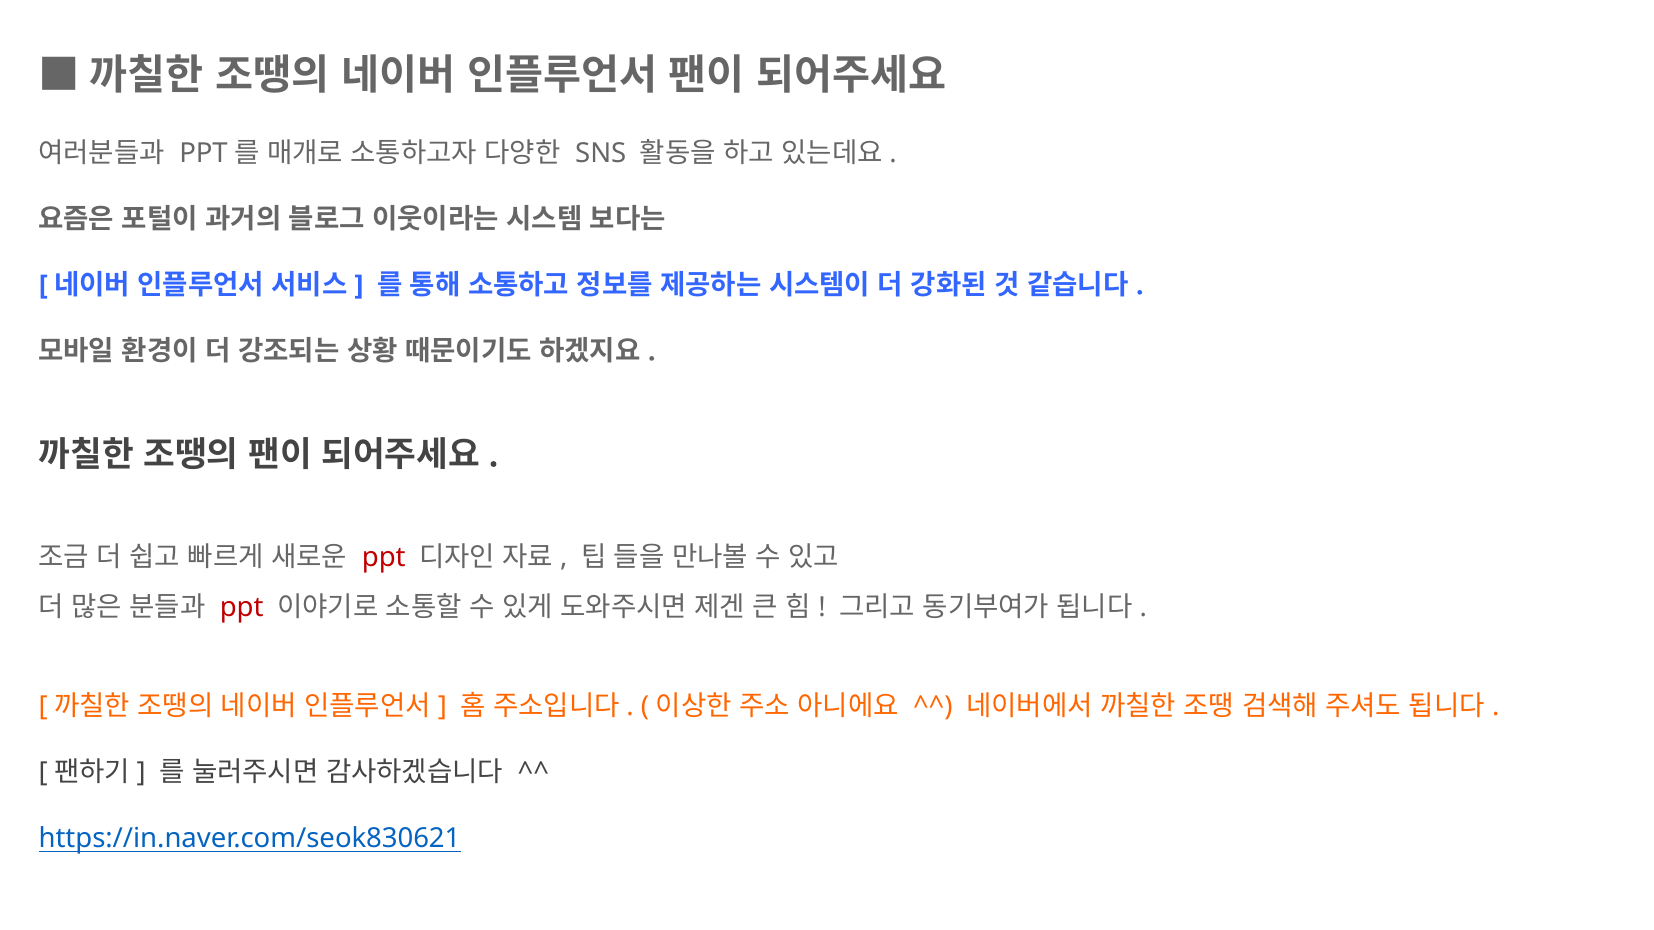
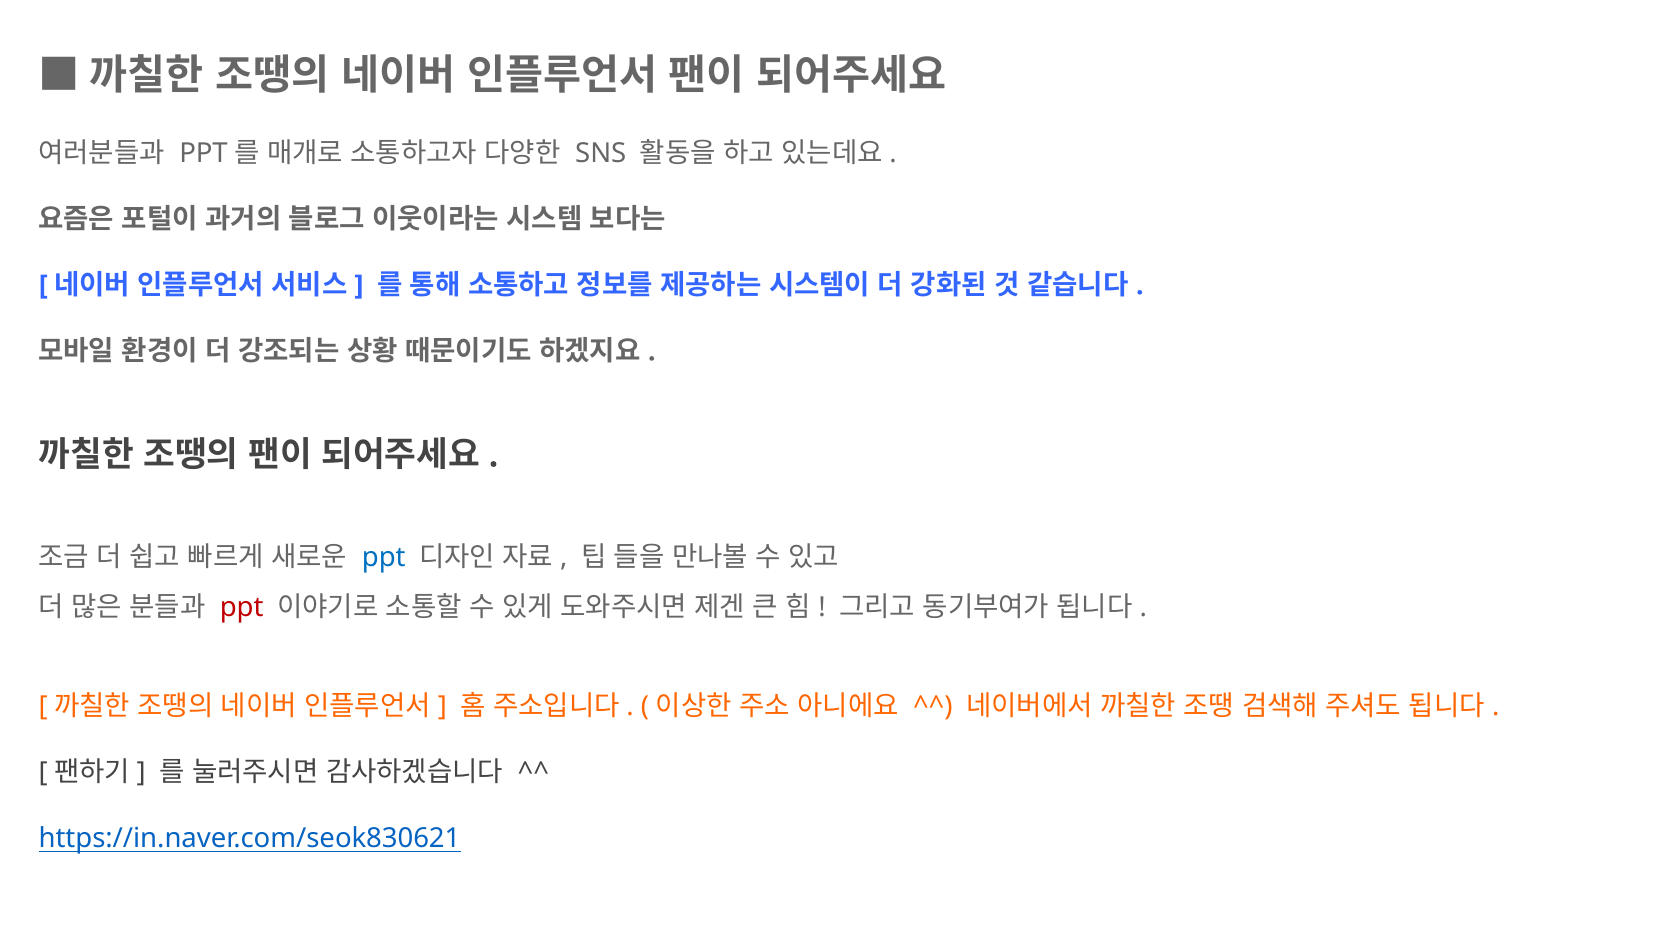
ppt at (384, 558) colour: red -> blue
